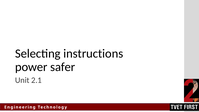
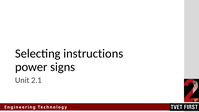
safer: safer -> signs
